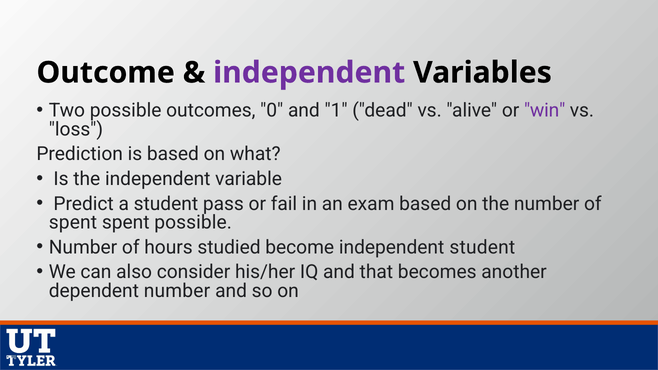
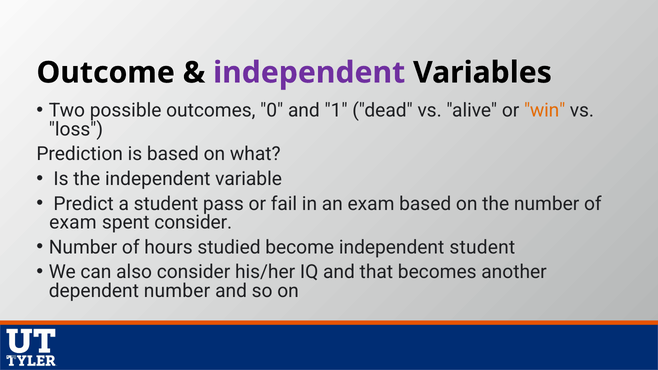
win colour: purple -> orange
spent at (73, 222): spent -> exam
spent possible: possible -> consider
